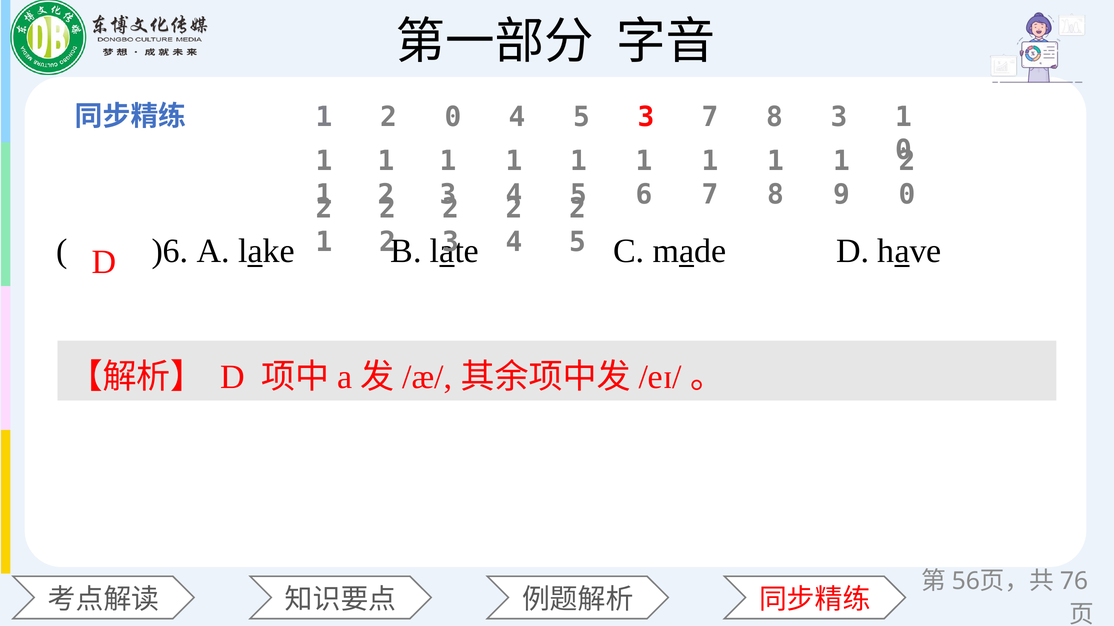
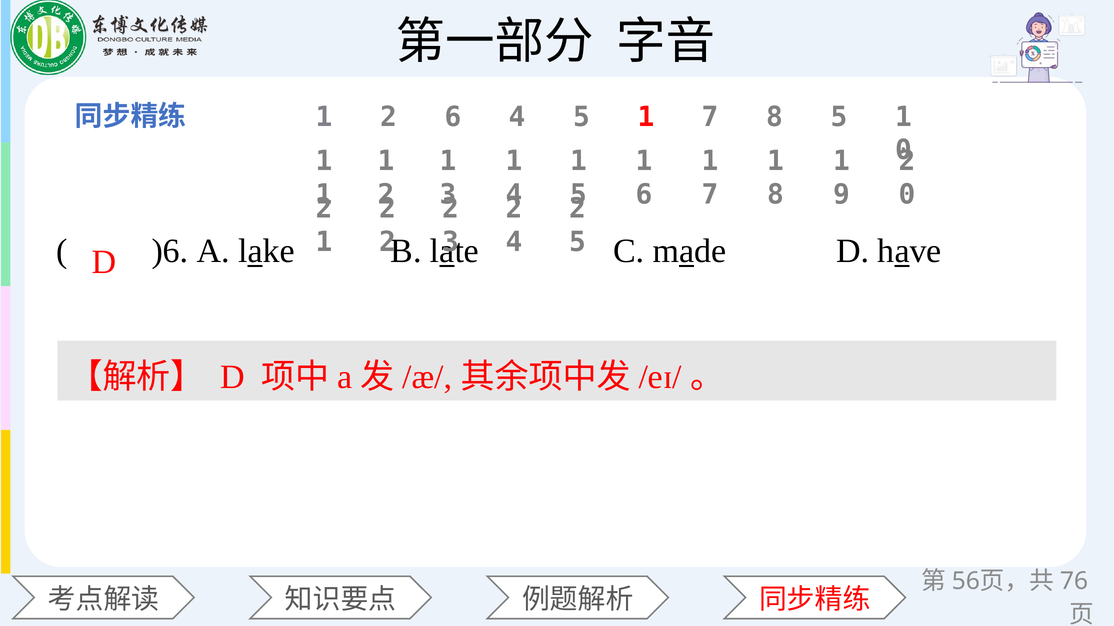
1 2 0: 0 -> 6
4 5 3: 3 -> 1
8 3: 3 -> 5
